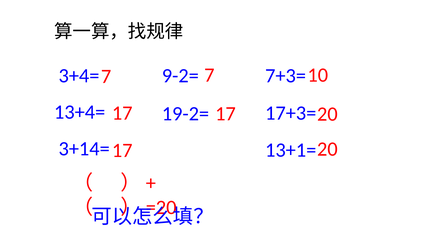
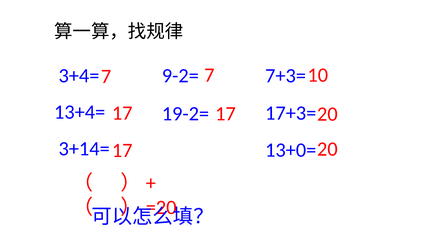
13+1=: 13+1= -> 13+0=
